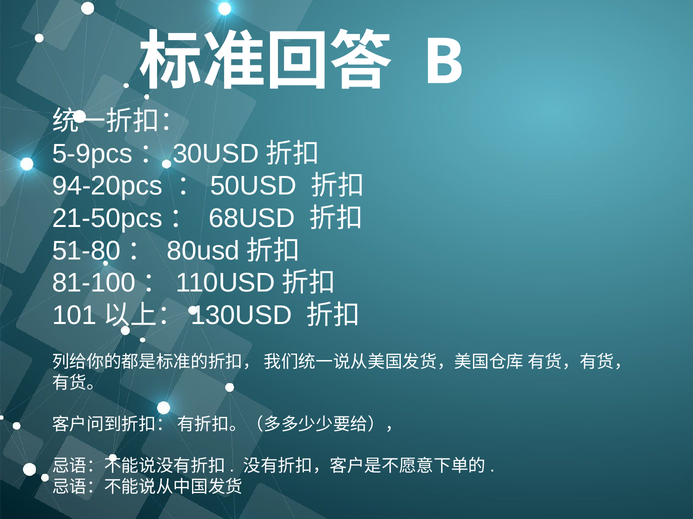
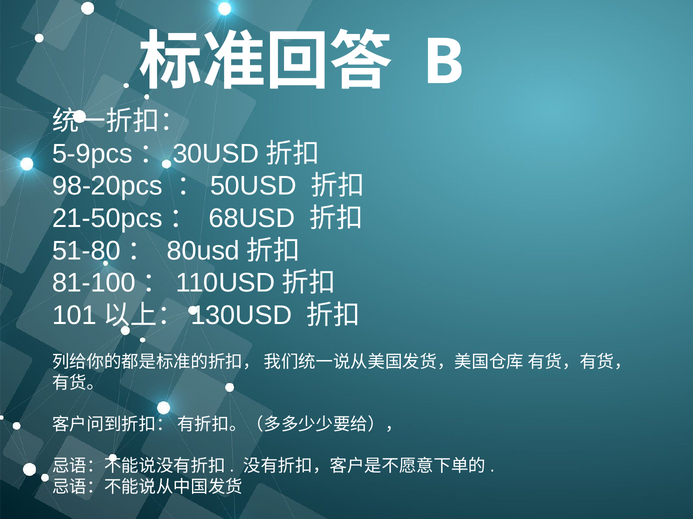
94-20pcs: 94-20pcs -> 98-20pcs
